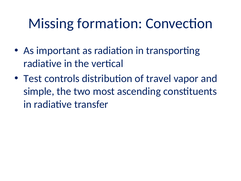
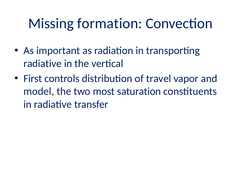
Test: Test -> First
simple: simple -> model
ascending: ascending -> saturation
